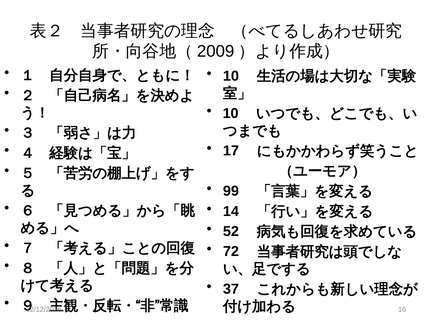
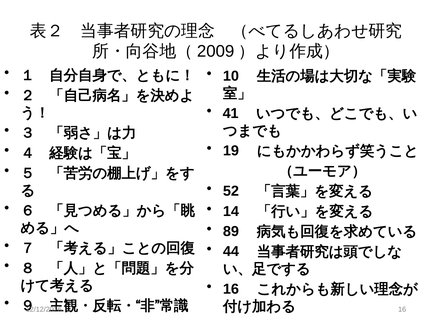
10 at (231, 113): 10 -> 41
17: 17 -> 19
99: 99 -> 52
52: 52 -> 89
72: 72 -> 44
37 at (231, 289): 37 -> 16
